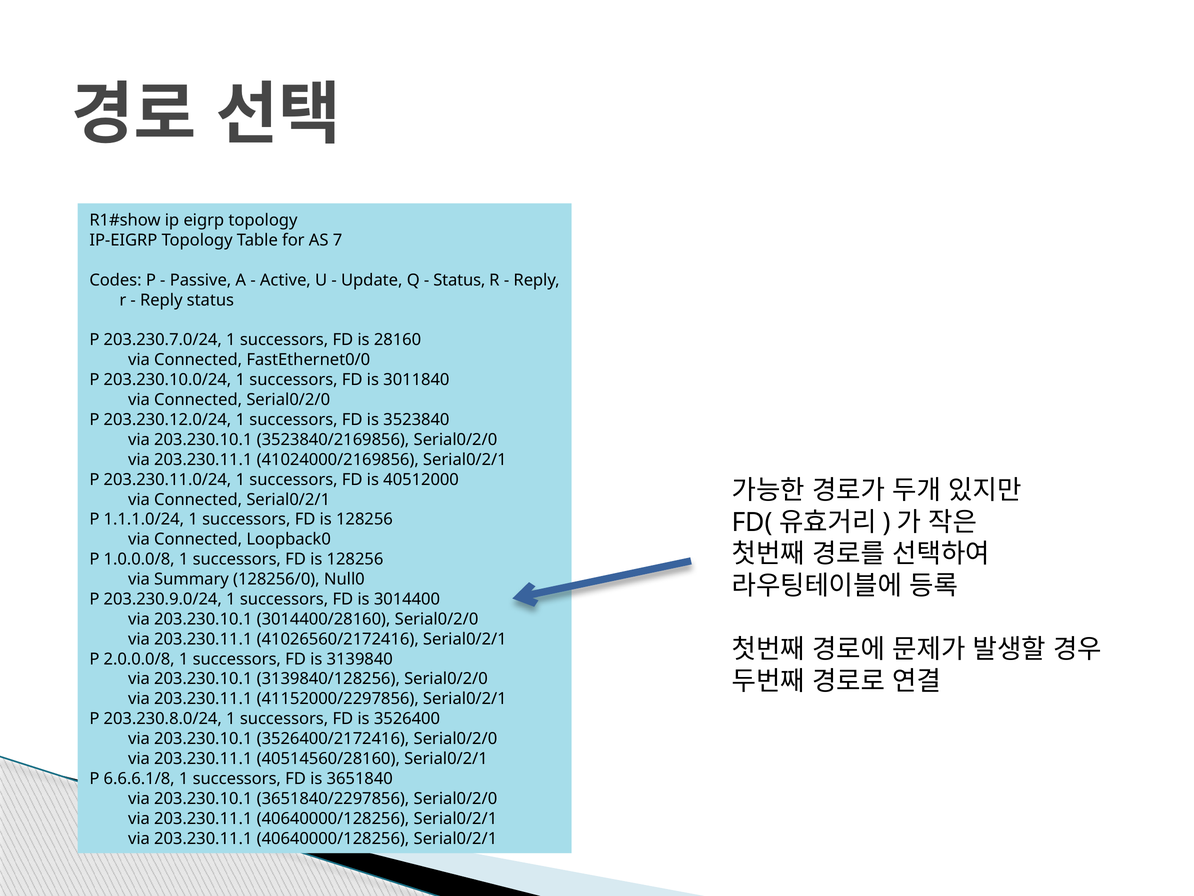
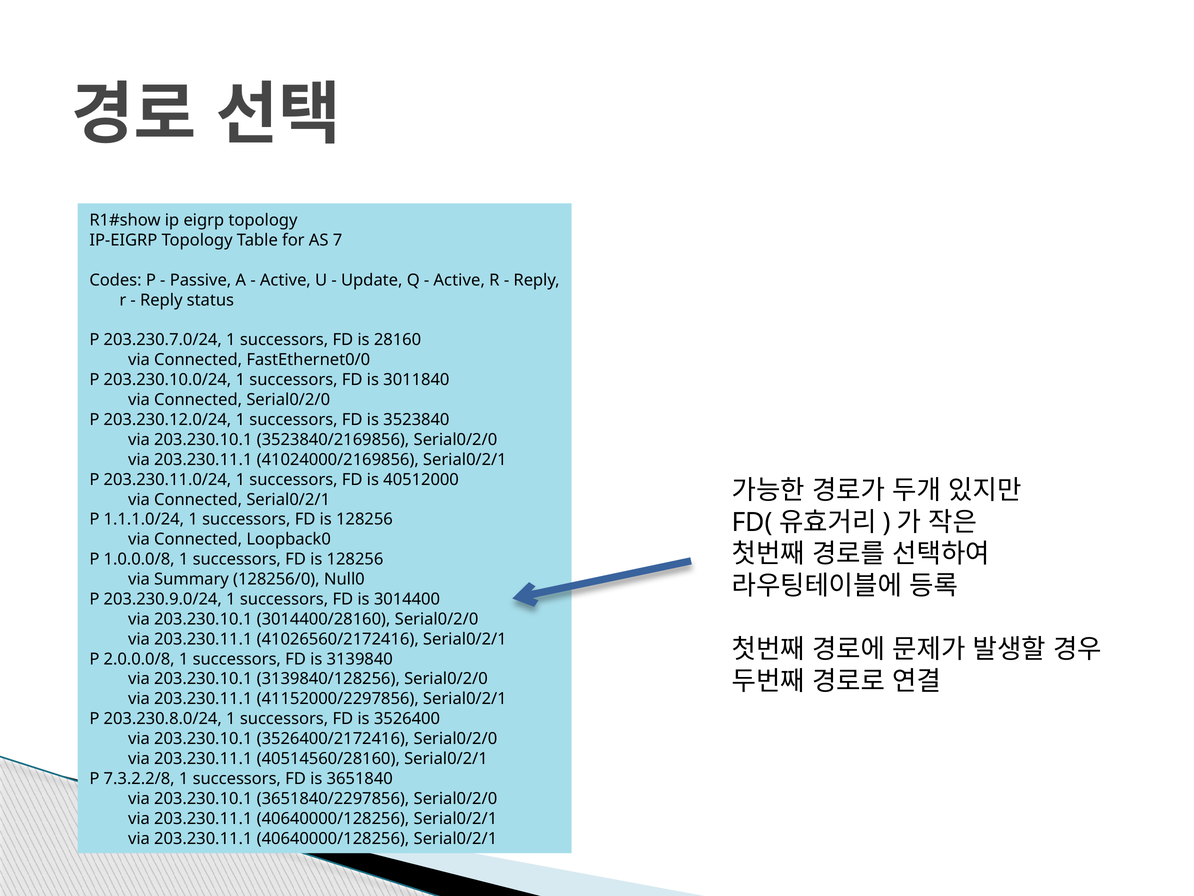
Status at (459, 280): Status -> Active
6.6.6.1/8: 6.6.6.1/8 -> 7.3.2.2/8
